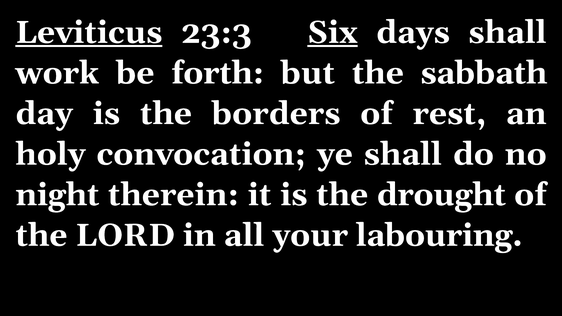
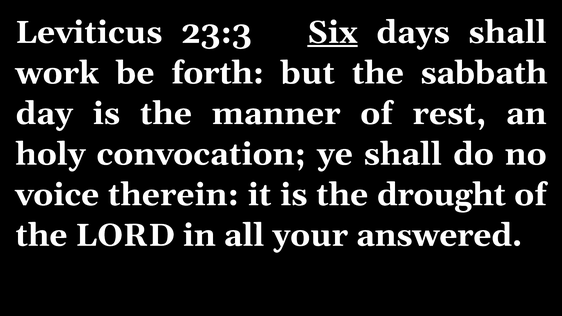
Leviticus underline: present -> none
borders: borders -> manner
night: night -> voice
labouring: labouring -> answered
